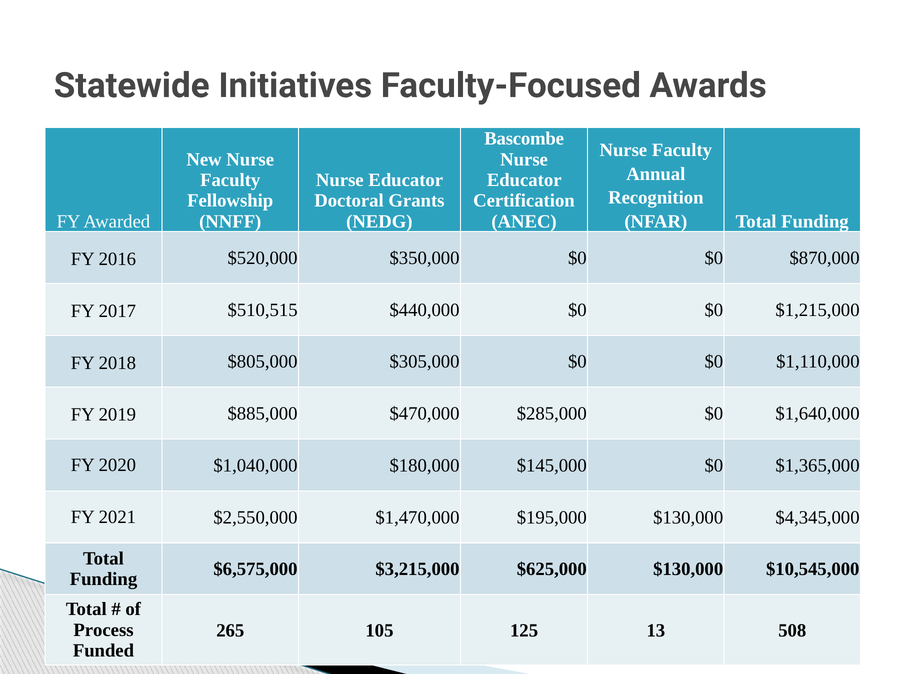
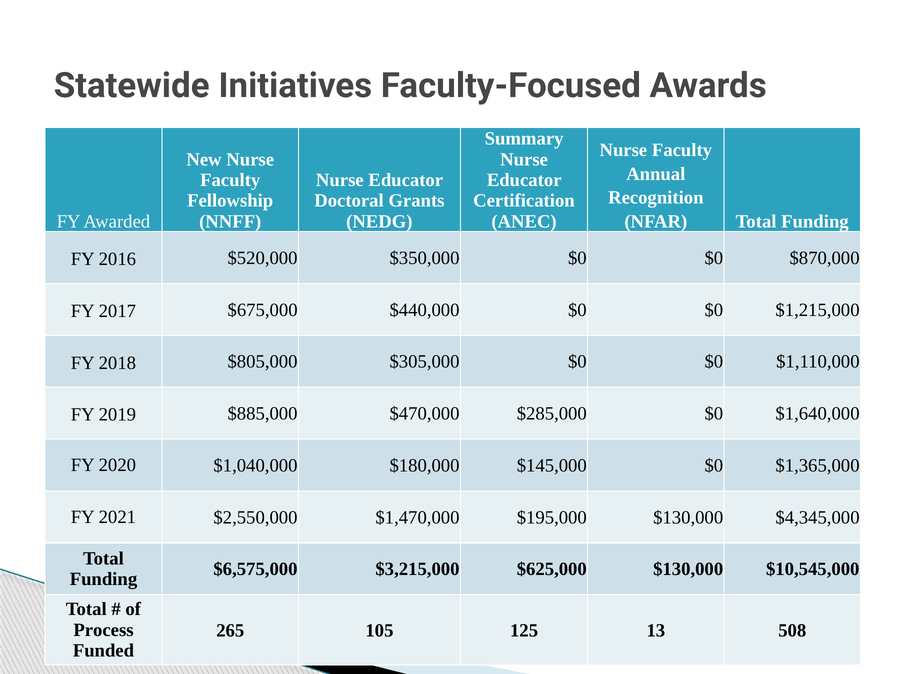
Bascombe: Bascombe -> Summary
$510,515: $510,515 -> $675,000
